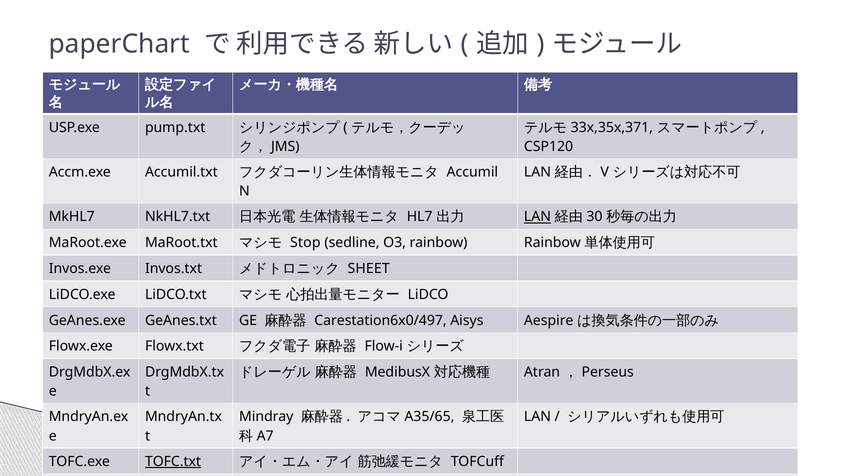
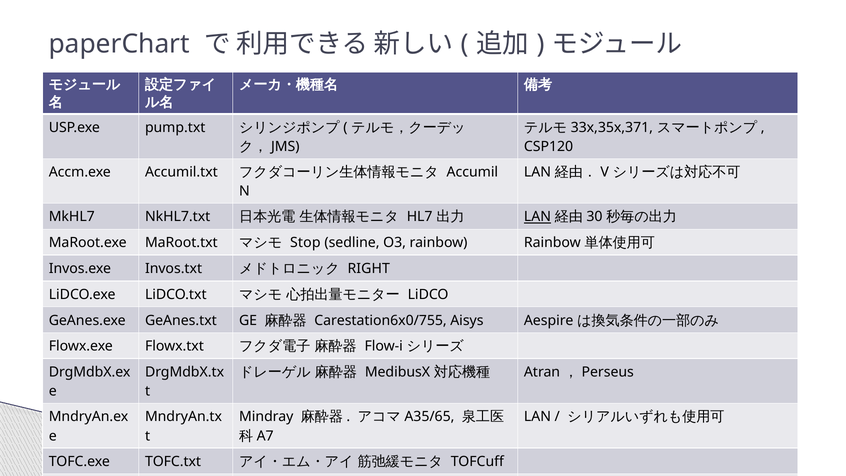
SHEET: SHEET -> RIGHT
Carestation6x0/497: Carestation6x0/497 -> Carestation6x0/755
TOFC.txt underline: present -> none
